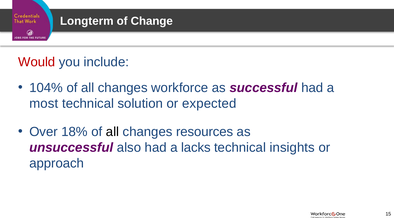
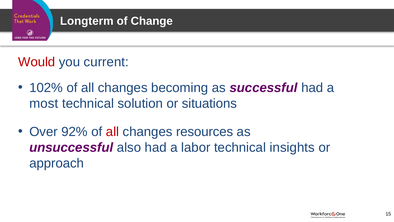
include: include -> current
104%: 104% -> 102%
workforce: workforce -> becoming
expected: expected -> situations
18%: 18% -> 92%
all at (113, 132) colour: black -> red
lacks: lacks -> labor
